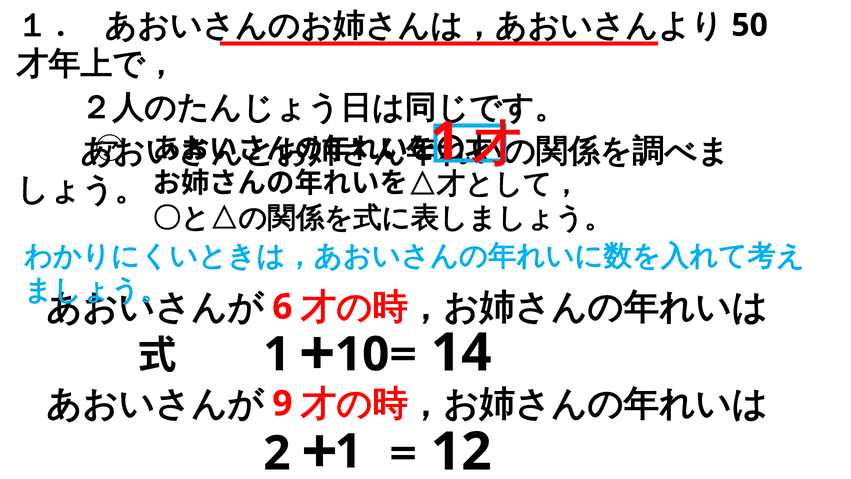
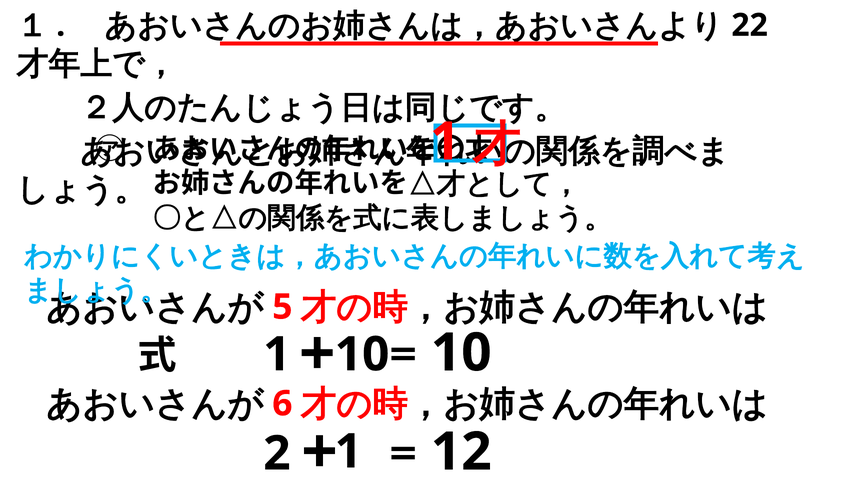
50: 50 -> 22
6: 6 -> 5
14 at (461, 353): 14 -> 10
9: 9 -> 6
